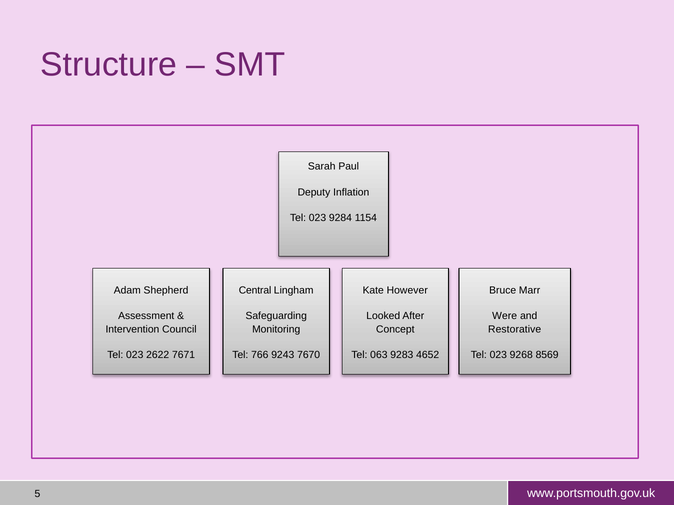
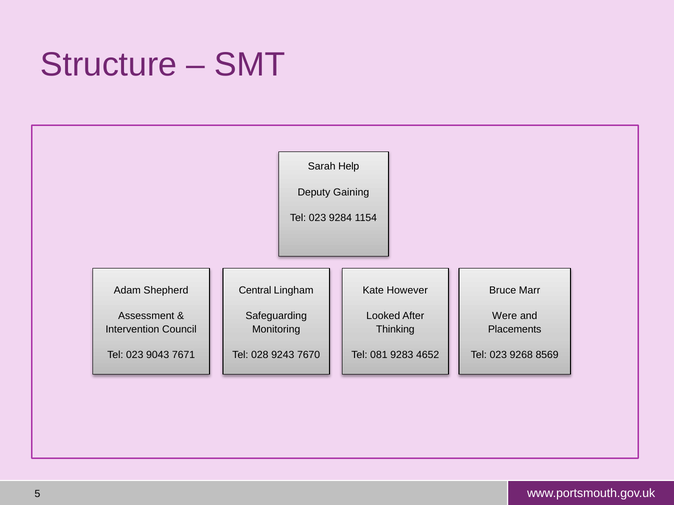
Paul: Paul -> Help
Inflation: Inflation -> Gaining
Concept: Concept -> Thinking
Restorative: Restorative -> Placements
2622: 2622 -> 9043
766: 766 -> 028
063: 063 -> 081
